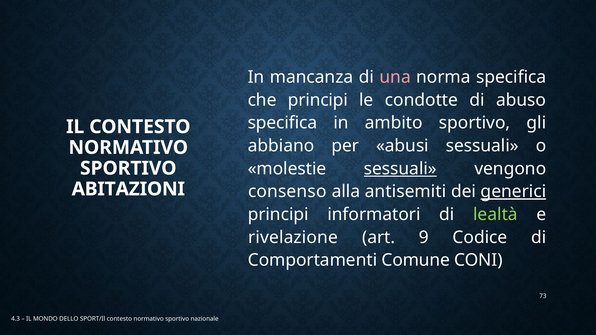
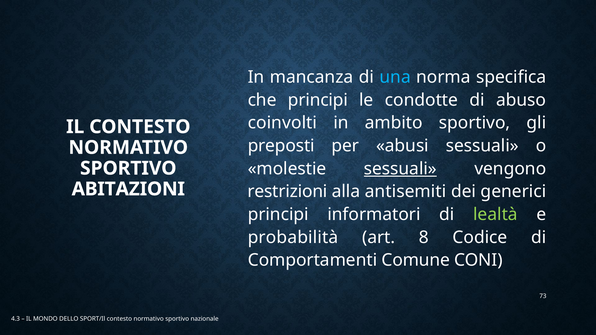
una colour: pink -> light blue
specifica at (282, 123): specifica -> coinvolti
abbiano: abbiano -> preposti
consenso: consenso -> restrizioni
generici underline: present -> none
rivelazione: rivelazione -> probabilità
9: 9 -> 8
